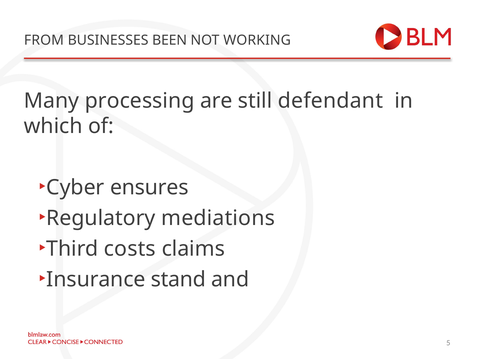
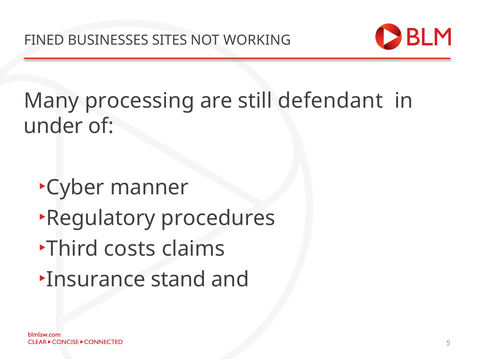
FROM: FROM -> FINED
BEEN: BEEN -> SITES
which: which -> under
ensures: ensures -> manner
mediations: mediations -> procedures
